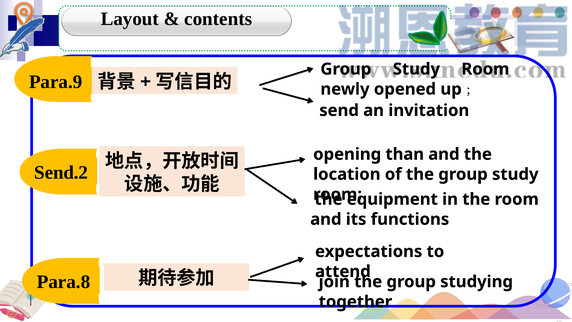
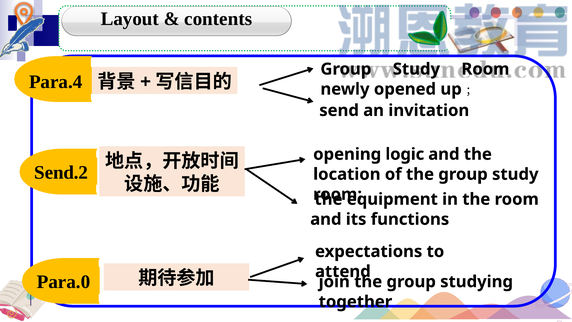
Para.9: Para.9 -> Para.4
than: than -> logic
Para.8: Para.8 -> Para.0
